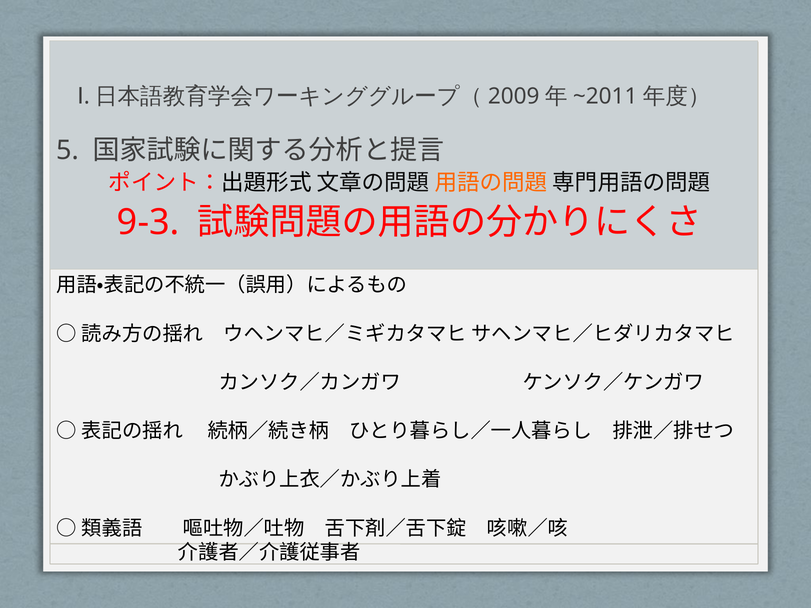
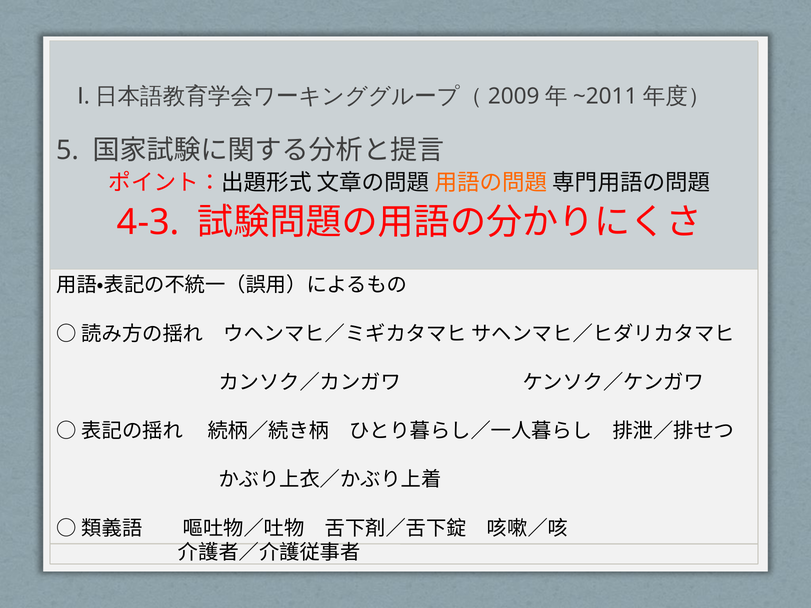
9-3: 9-3 -> 4-3
